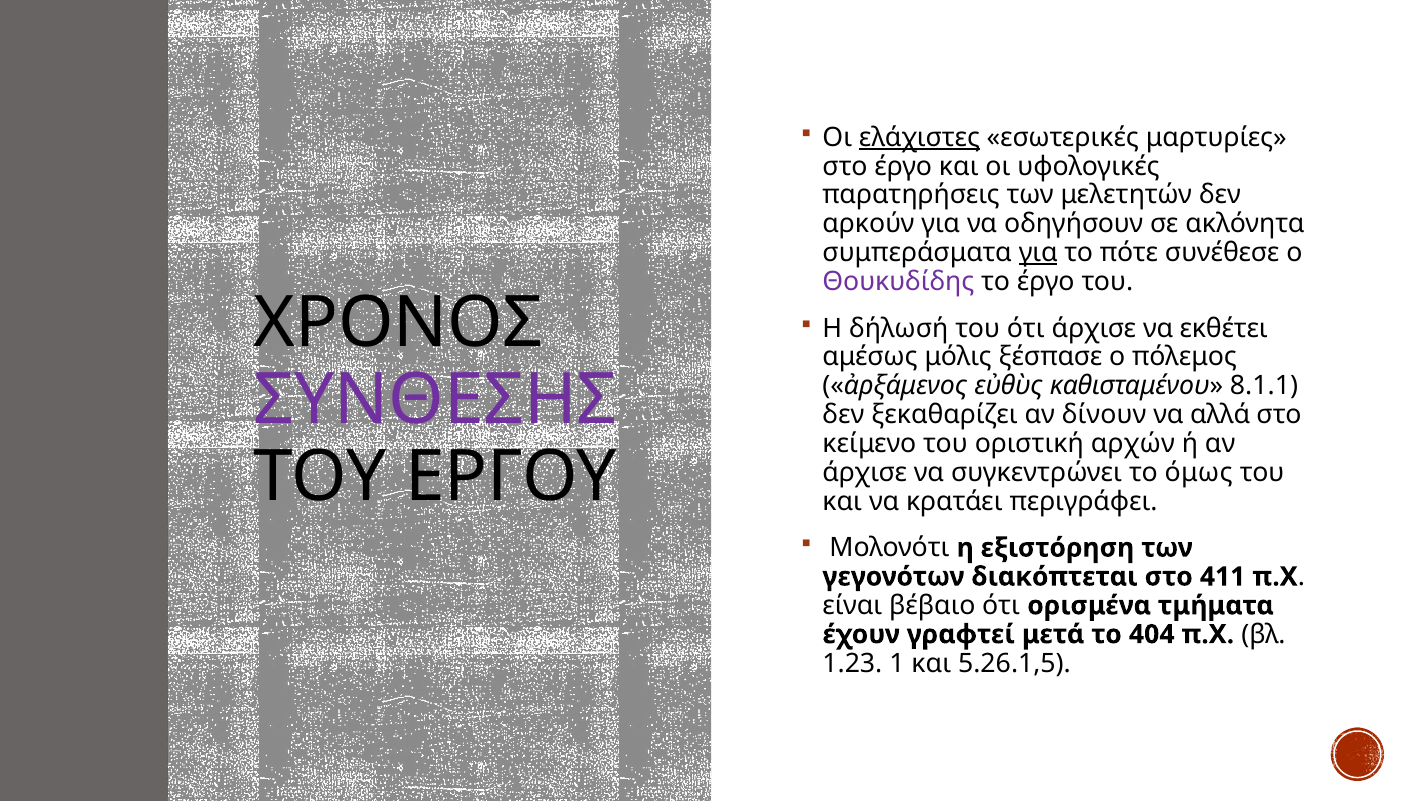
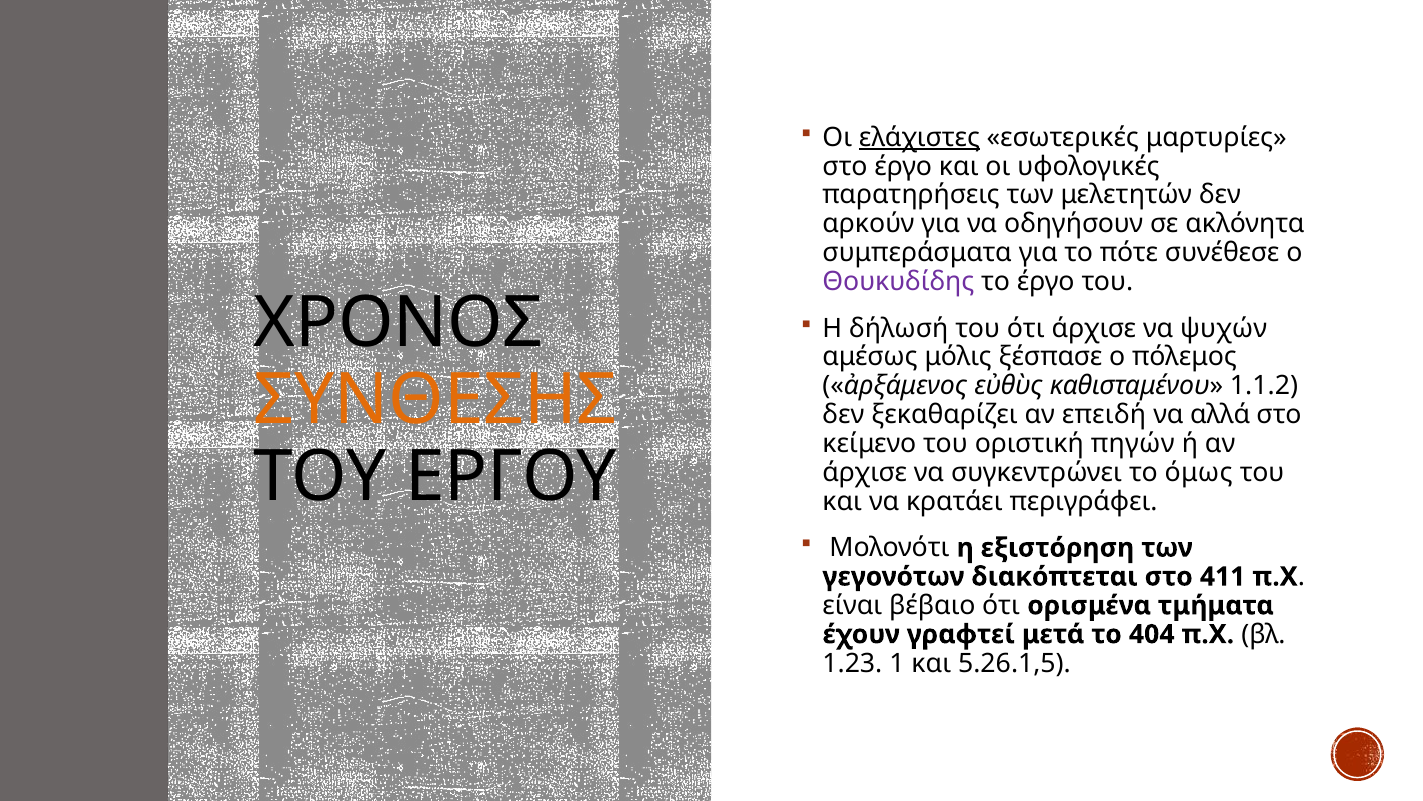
για at (1038, 253) underline: present -> none
εκθέτει: εκθέτει -> ψυχών
8.1.1: 8.1.1 -> 1.1.2
ΣΥΝΘΕΣΗΣ colour: purple -> orange
δίνουν: δίνουν -> επειδή
αρχών: αρχών -> πηγών
